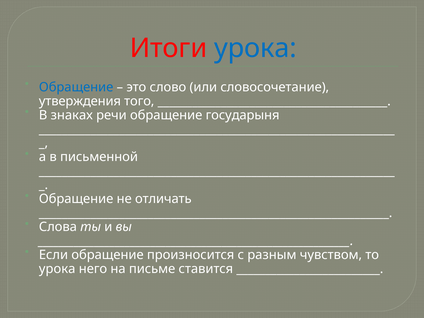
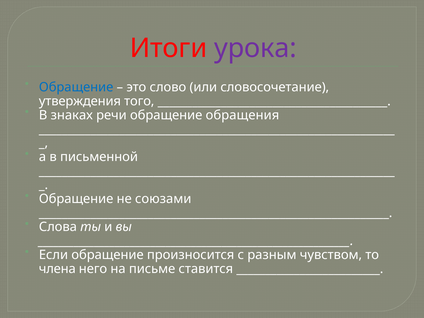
урока at (256, 48) colour: blue -> purple
государыня: государыня -> обращения
отличать: отличать -> союзами
урока at (57, 269): урока -> члена
